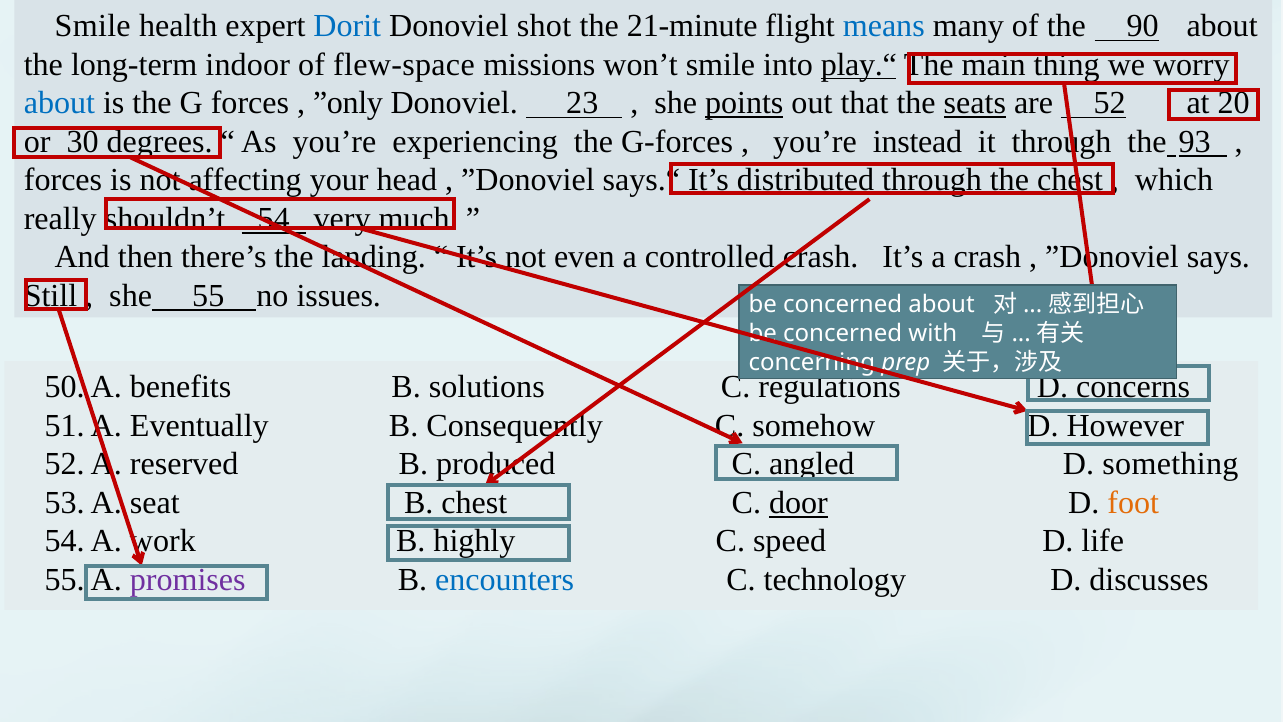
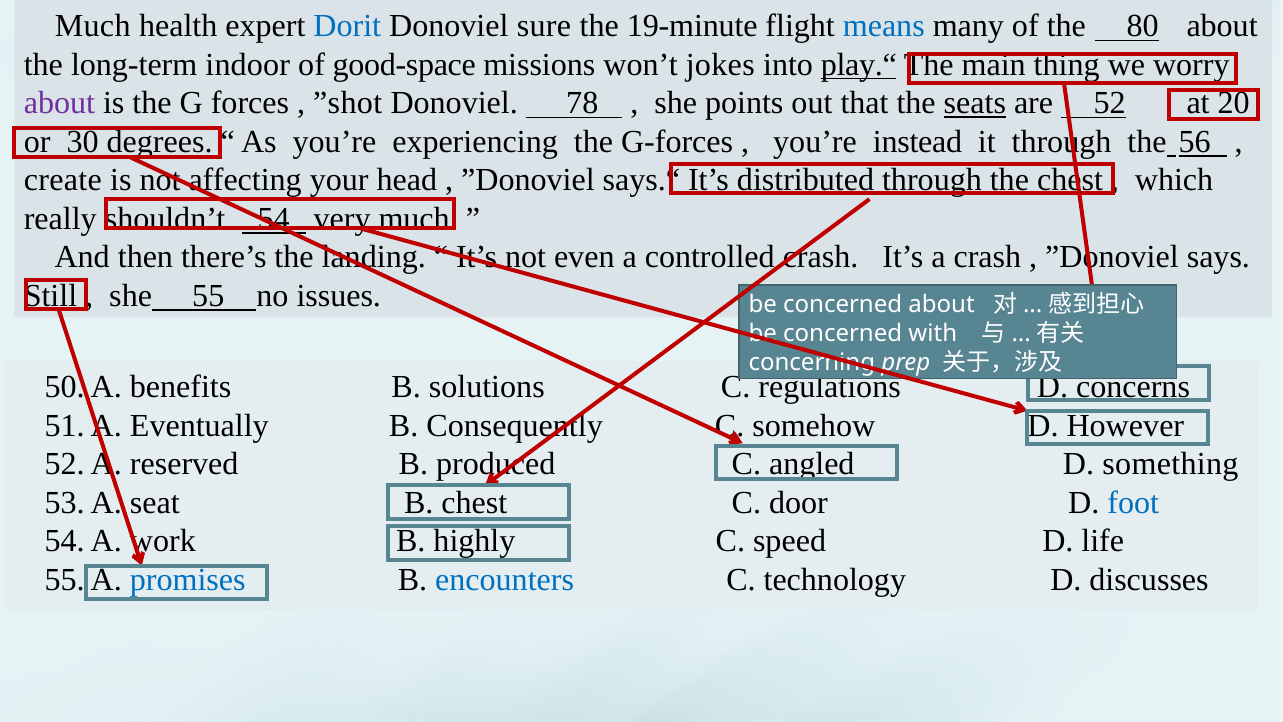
Smile at (93, 26): Smile -> Much
shot: shot -> sure
21-minute: 21-minute -> 19-minute
90: 90 -> 80
flew-space: flew-space -> good-space
won’t smile: smile -> jokes
about at (59, 103) colour: blue -> purple
”only: ”only -> ”shot
23: 23 -> 78
points underline: present -> none
93: 93 -> 56
forces at (63, 180): forces -> create
door underline: present -> none
foot colour: orange -> blue
promises colour: purple -> blue
